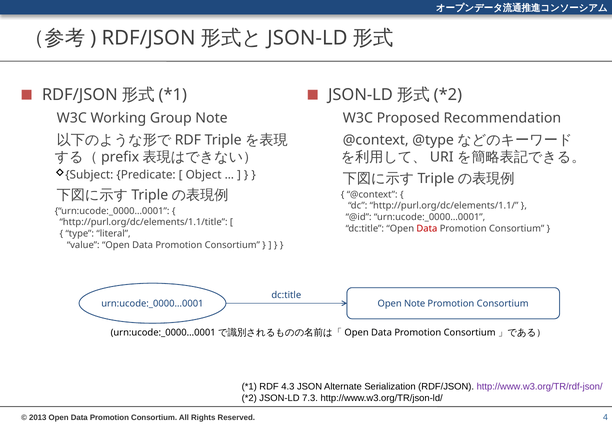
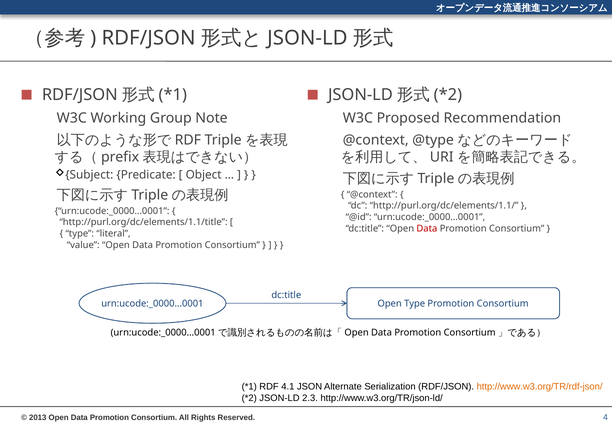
Open Note: Note -> Type
4.3: 4.3 -> 4.1
http://www.w3.org/TR/rdf-json/ colour: purple -> orange
7.3: 7.3 -> 2.3
